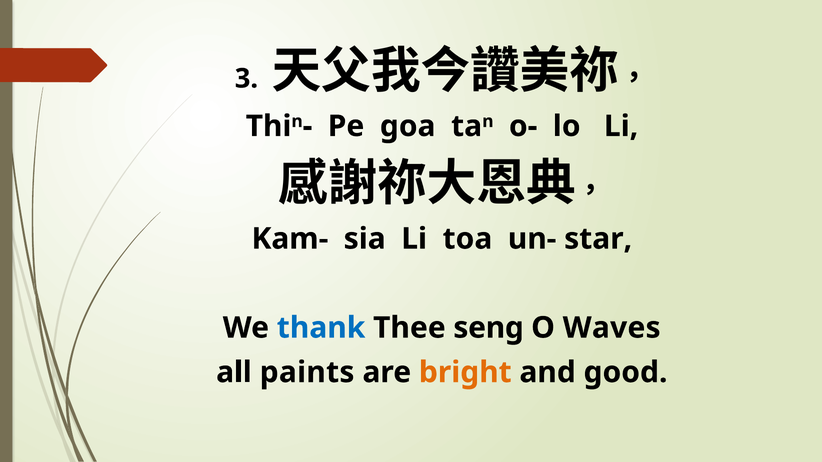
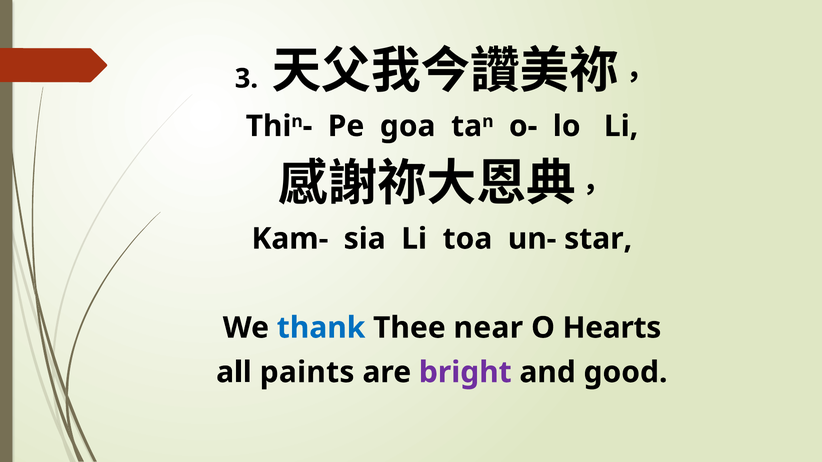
seng: seng -> near
Waves: Waves -> Hearts
bright colour: orange -> purple
